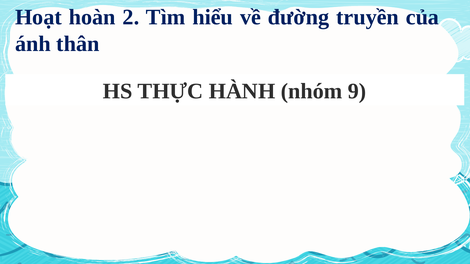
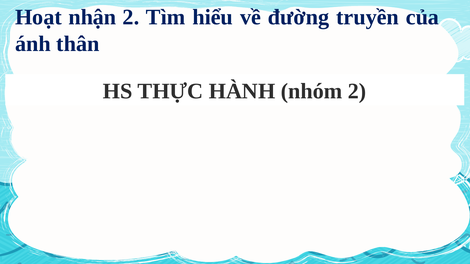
hoàn: hoàn -> nhận
nhóm 9: 9 -> 2
